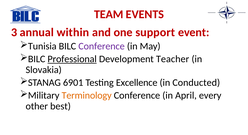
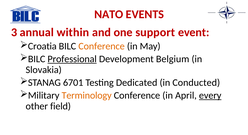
TEAM: TEAM -> NATO
Tunisia: Tunisia -> Croatia
Conference at (102, 46) colour: purple -> orange
Teacher: Teacher -> Belgium
6901: 6901 -> 6701
Excellence: Excellence -> Dedicated
every underline: none -> present
best: best -> field
